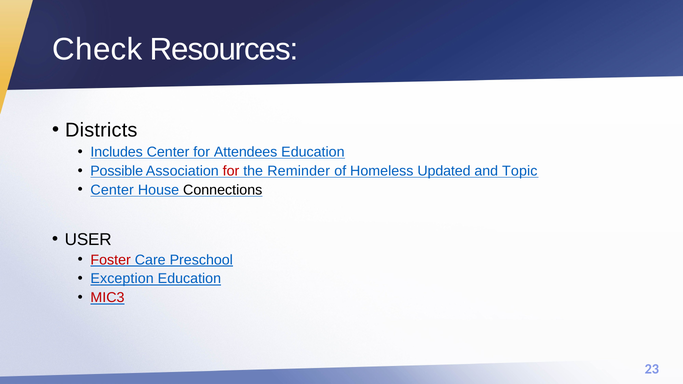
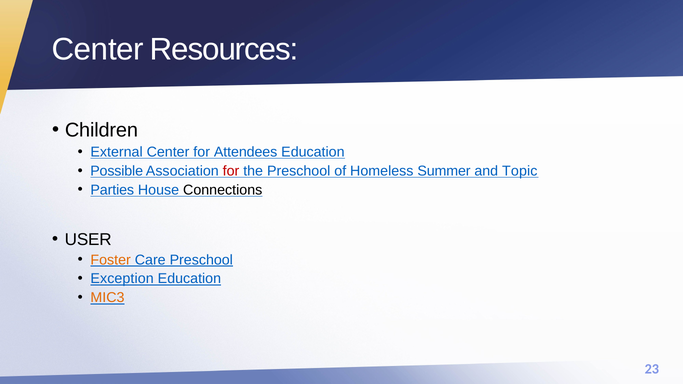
Check at (97, 49): Check -> Center
Districts: Districts -> Children
Includes: Includes -> External
the Reminder: Reminder -> Preschool
Updated: Updated -> Summer
Center at (112, 190): Center -> Parties
Foster colour: red -> orange
MIC3 colour: red -> orange
